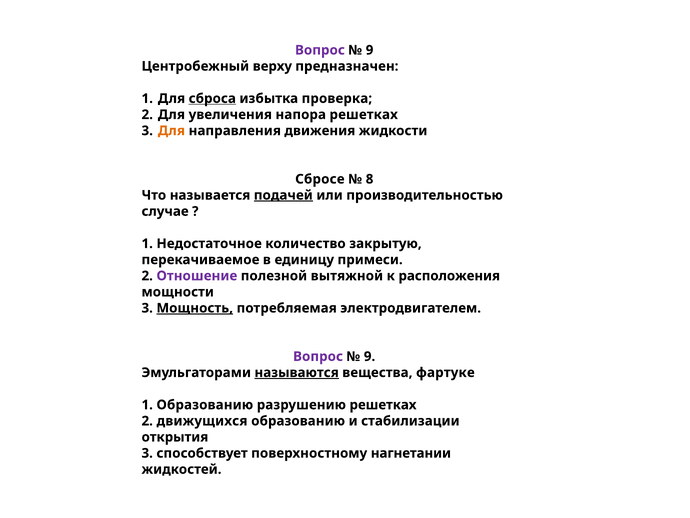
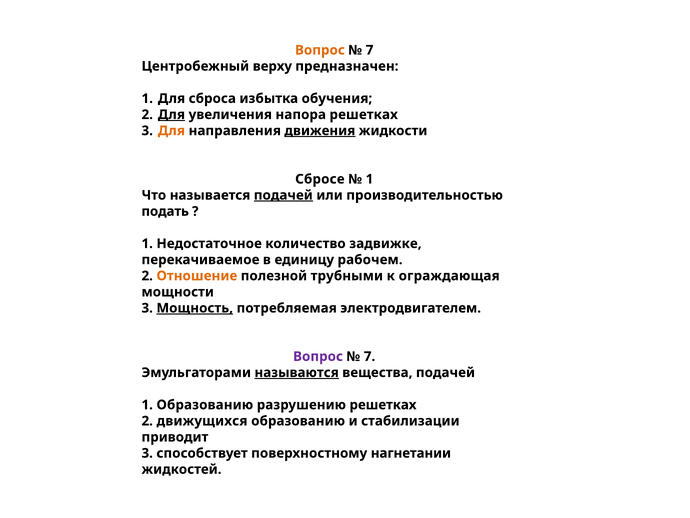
Вопрос at (320, 50) colour: purple -> orange
9 at (370, 50): 9 -> 7
сброса underline: present -> none
проверка: проверка -> обучения
Для at (171, 115) underline: none -> present
движения underline: none -> present
8 at (370, 179): 8 -> 1
случае: случае -> подать
закрытую: закрытую -> задвижке
примеси: примеси -> рабочем
Отношение colour: purple -> orange
вытяжной: вытяжной -> трубными
расположения: расположения -> ограждающая
9 at (370, 356): 9 -> 7
вещества фартуке: фартуке -> подачей
открытия: открытия -> приводит
